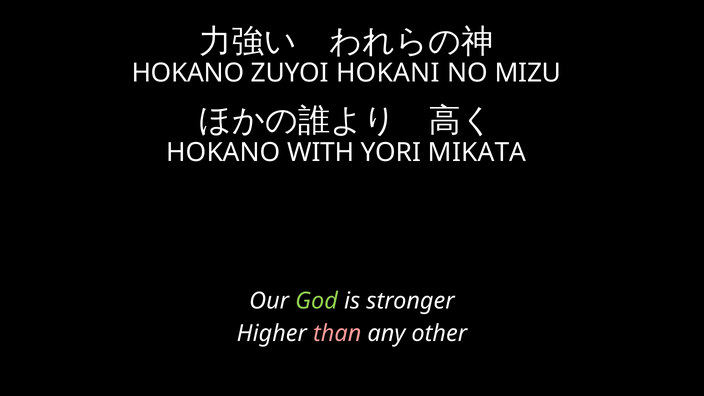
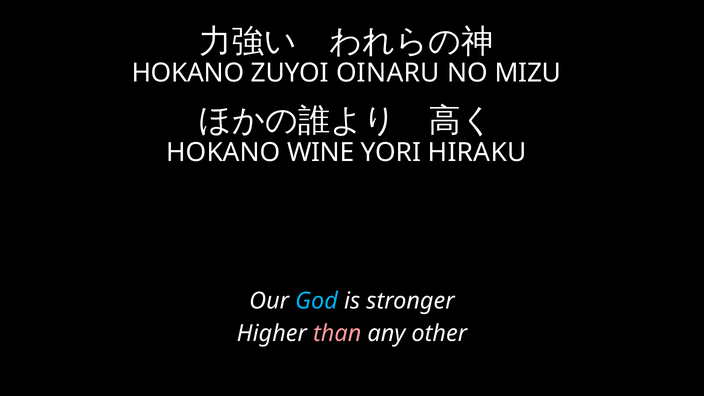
HOKANI: HOKANI -> OINARU
WITH: WITH -> WINE
MIKATA: MIKATA -> HIRAKU
God colour: light green -> light blue
